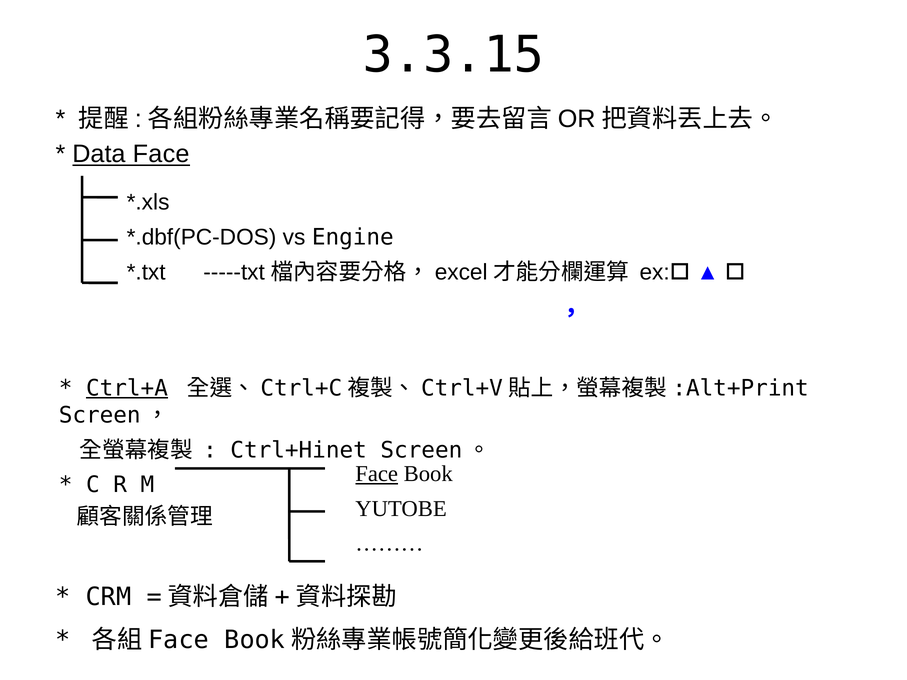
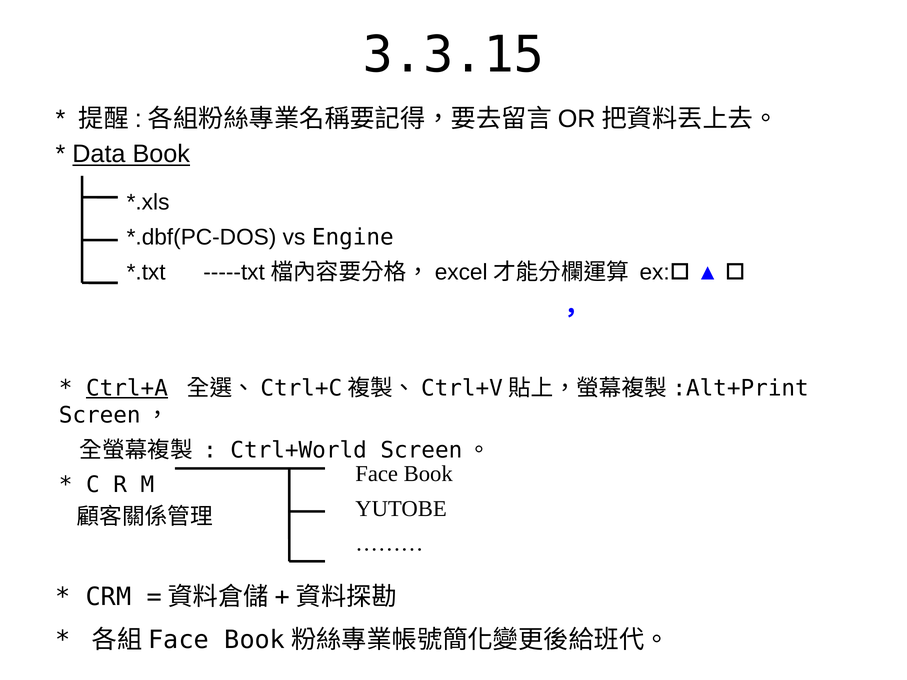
Data Face: Face -> Book
Ctrl+Hinet: Ctrl+Hinet -> Ctrl+World
Face at (377, 474) underline: present -> none
